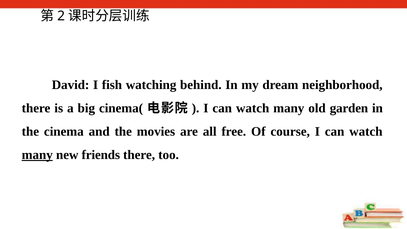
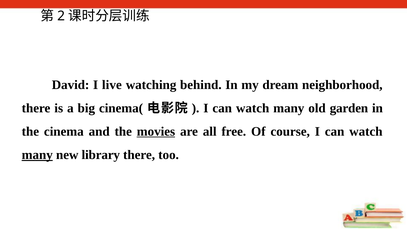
fish: fish -> live
movies underline: none -> present
friends: friends -> library
